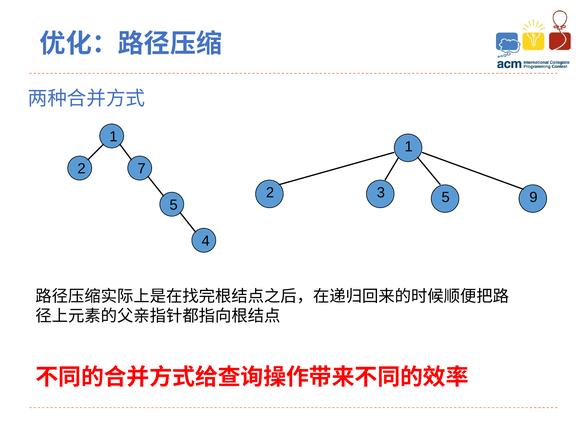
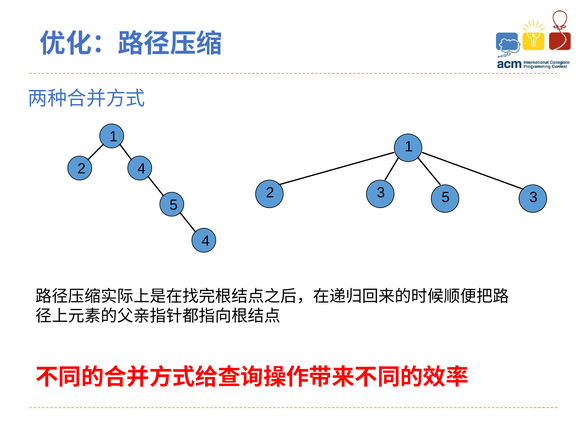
2 7: 7 -> 4
3 9: 9 -> 3
